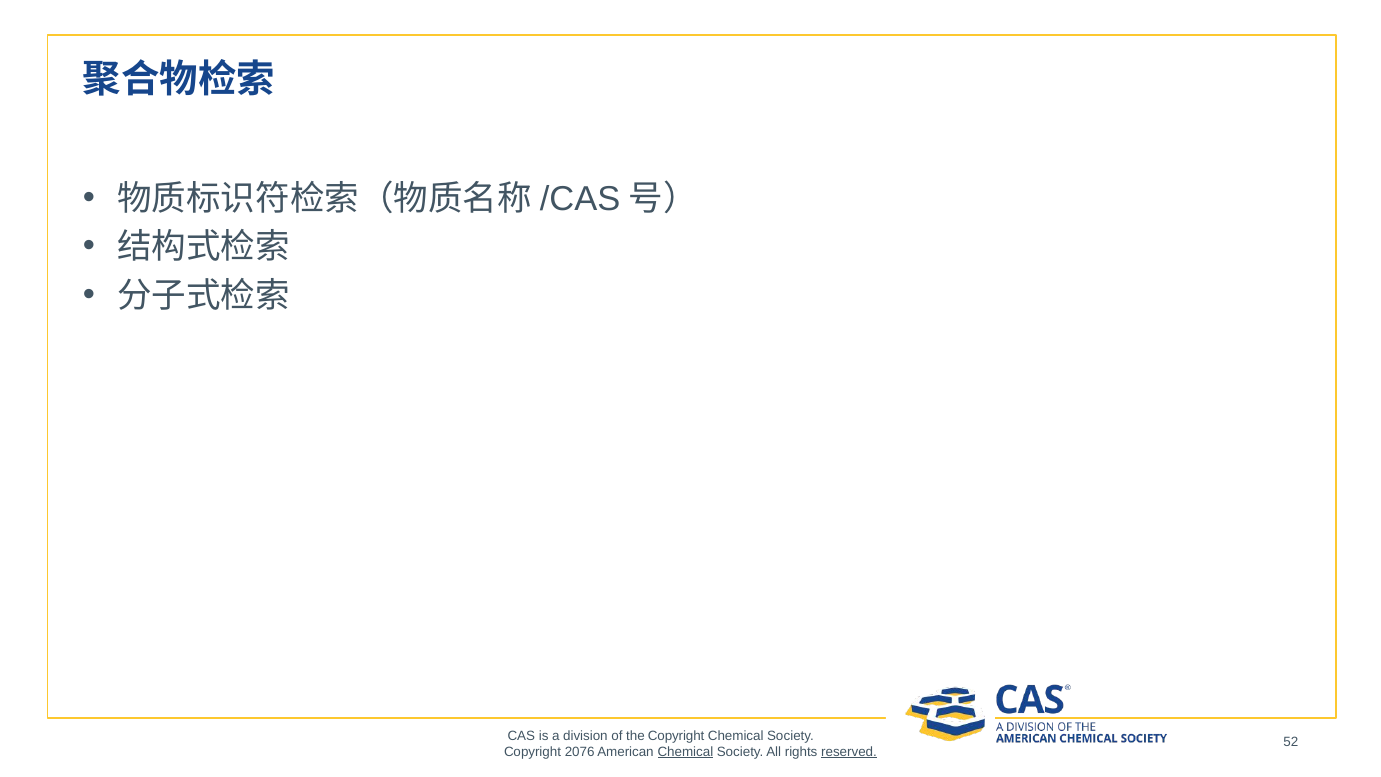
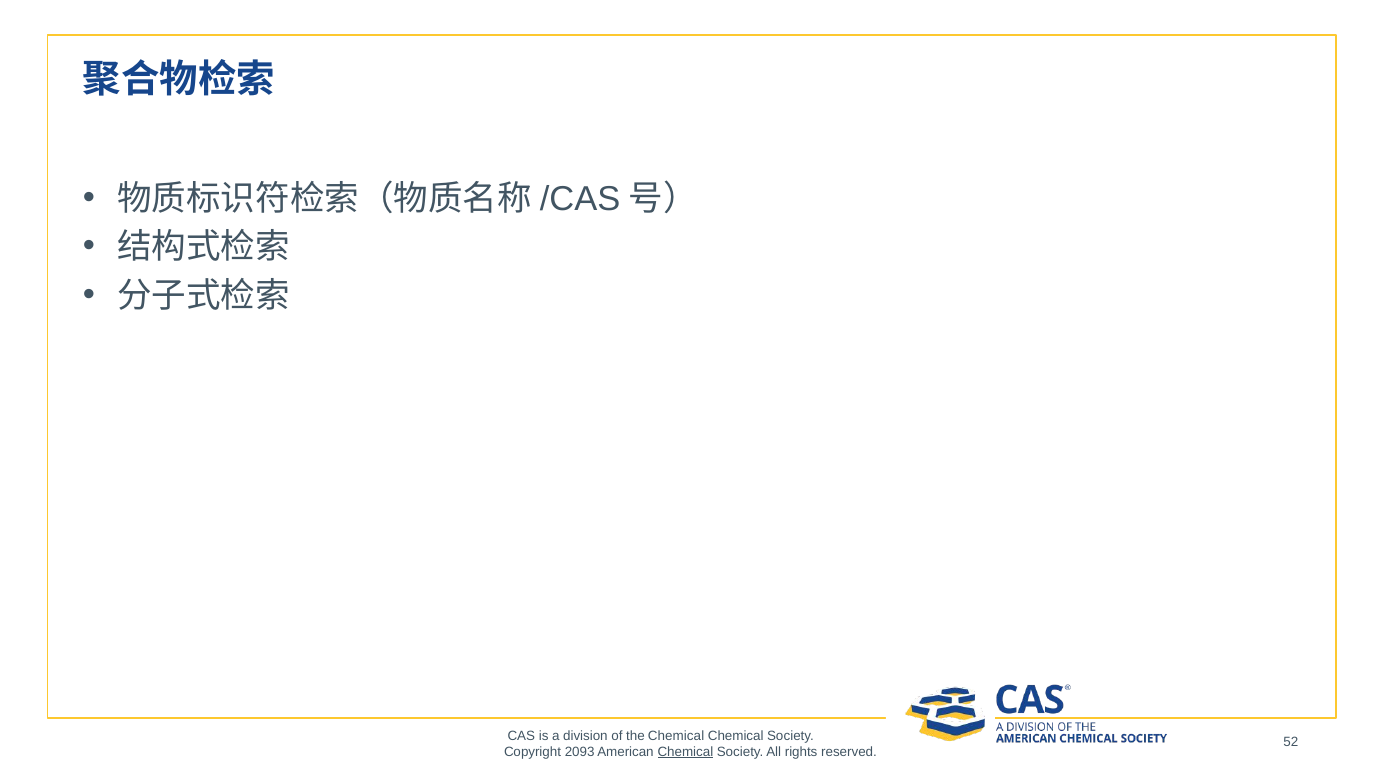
the Copyright: Copyright -> Chemical
2076: 2076 -> 2093
reserved underline: present -> none
